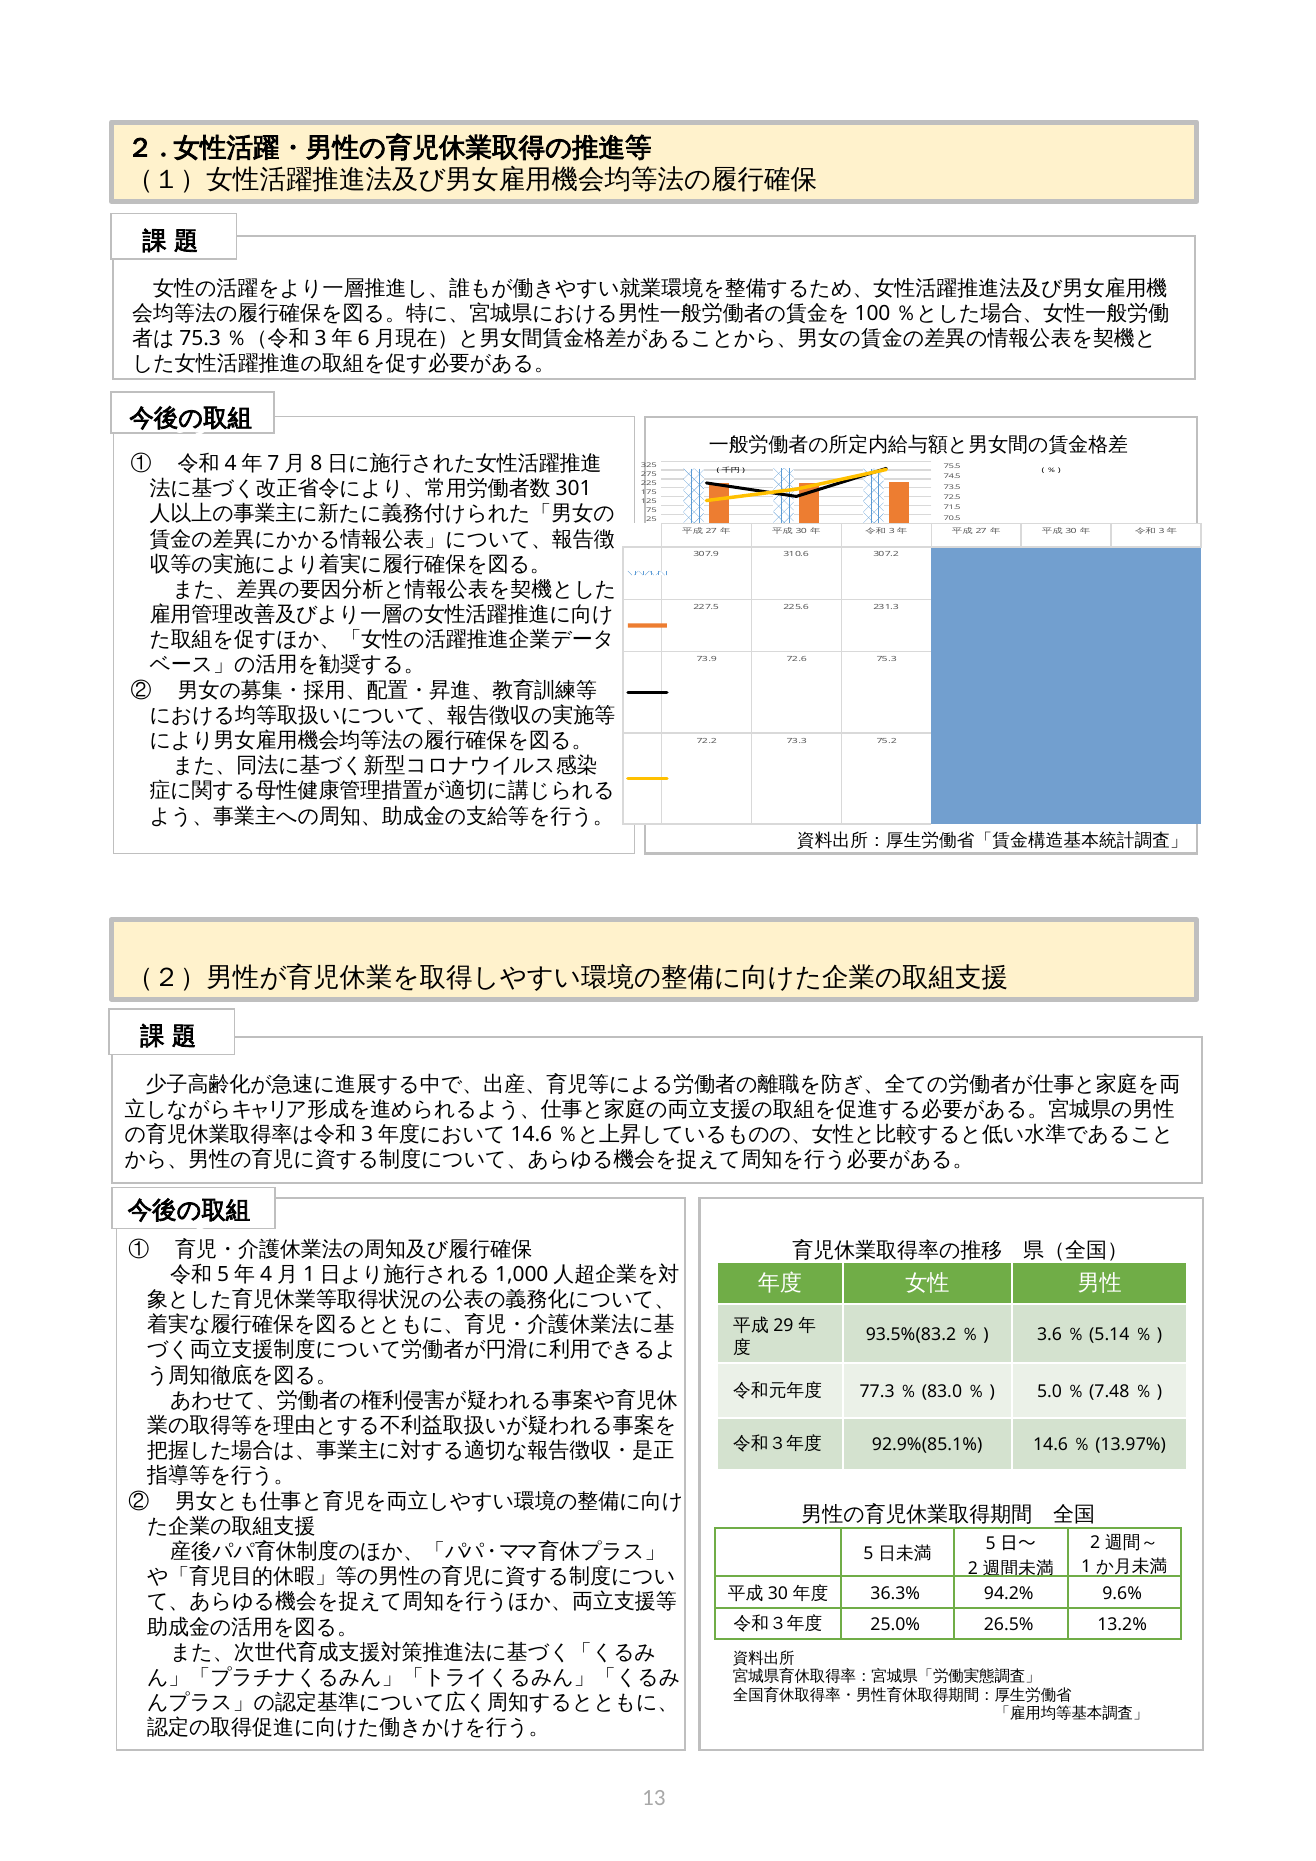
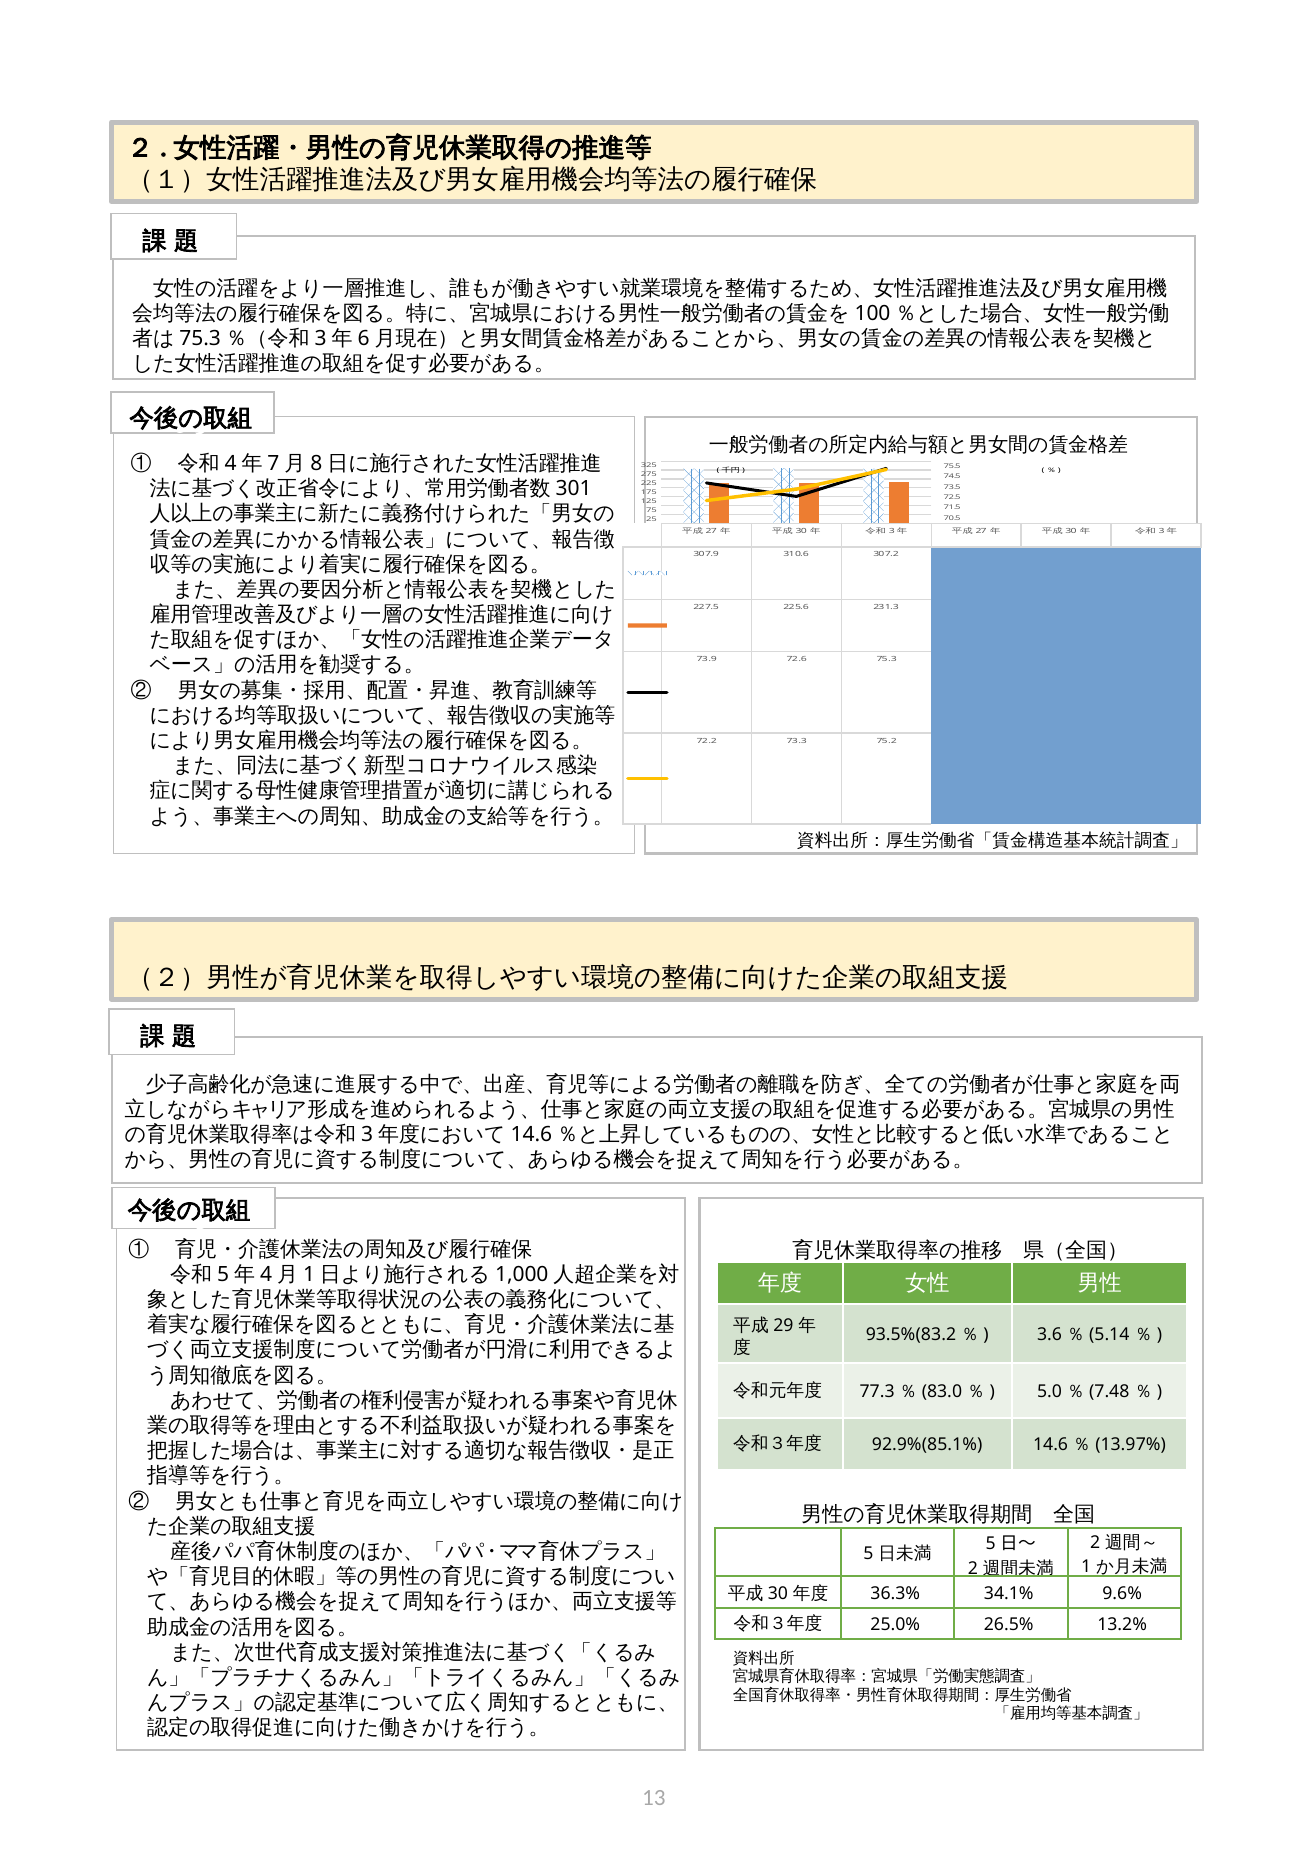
94.2%: 94.2% -> 34.1%
